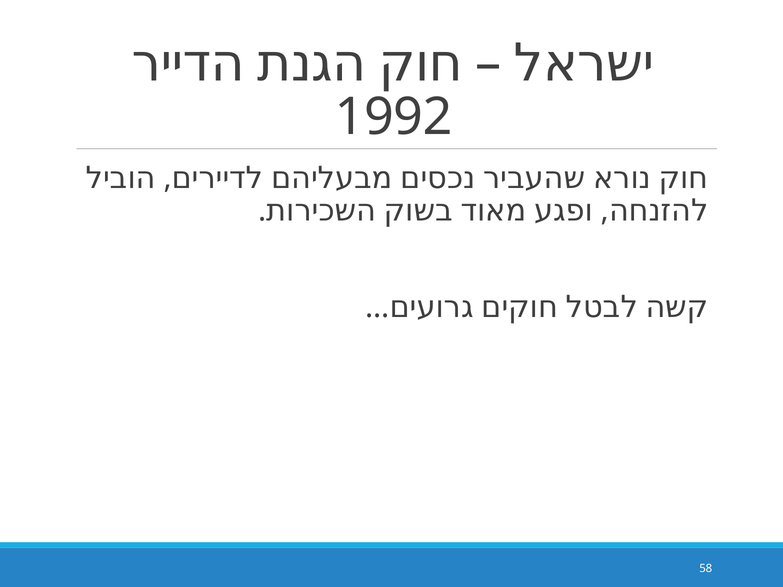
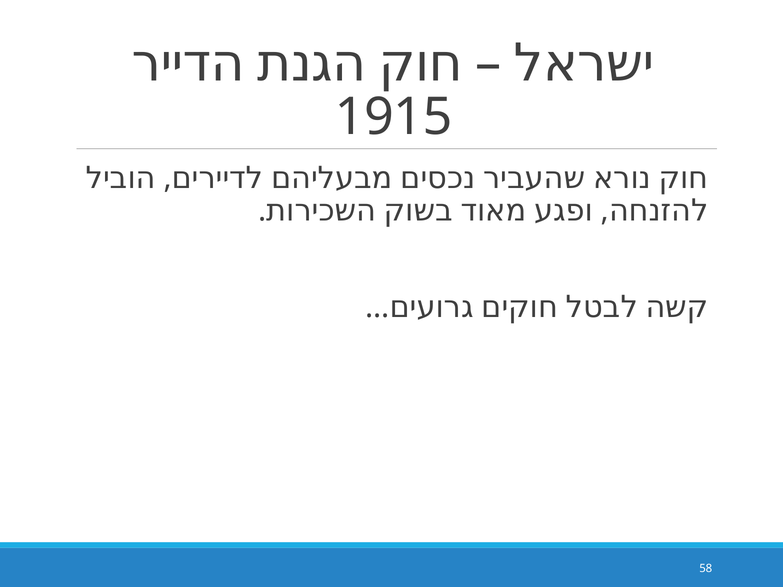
1992: 1992 -> 1915
